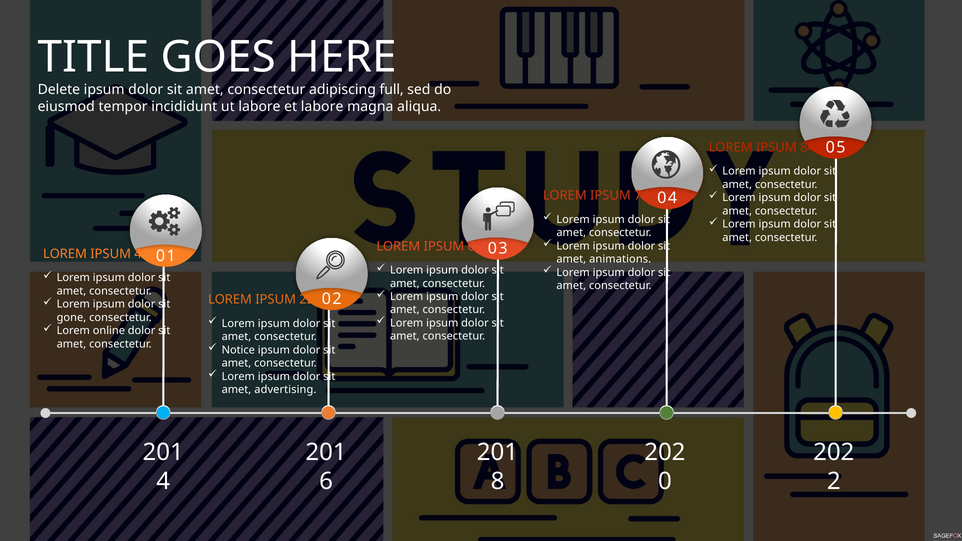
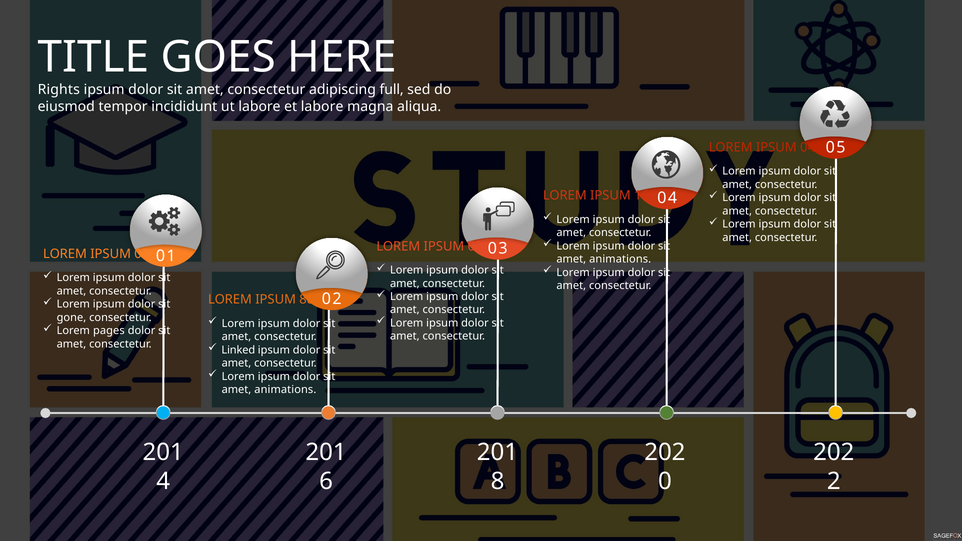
Delete: Delete -> Rights
IPSUM 84: 84 -> 04
74: 74 -> 16
48: 48 -> 07
22: 22 -> 88
online: online -> pages
Notice: Notice -> Linked
advertising at (285, 390): advertising -> animations
